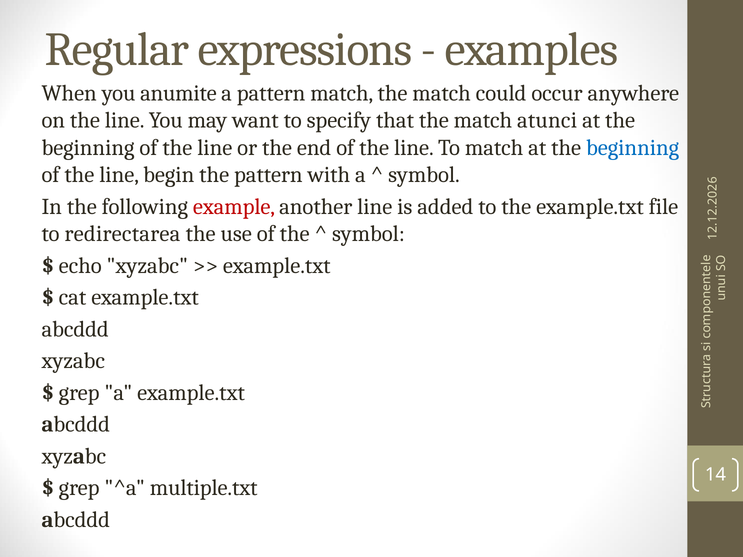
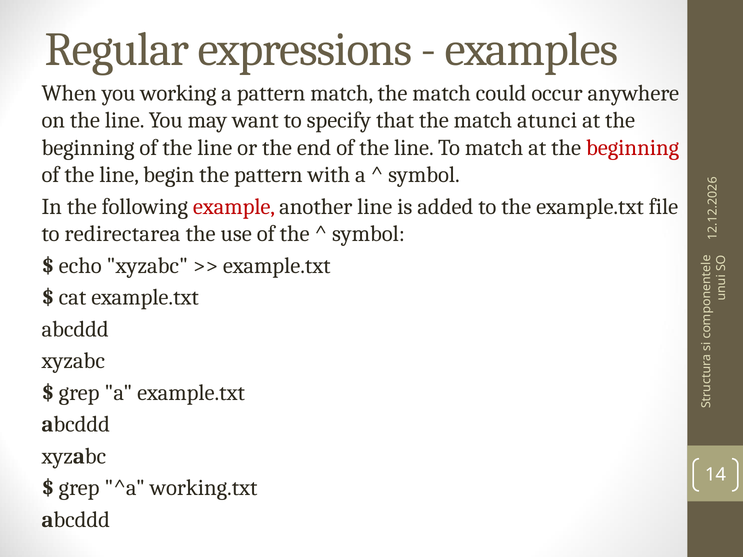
anumite: anumite -> working
beginning at (633, 148) colour: blue -> red
multiple.txt: multiple.txt -> working.txt
